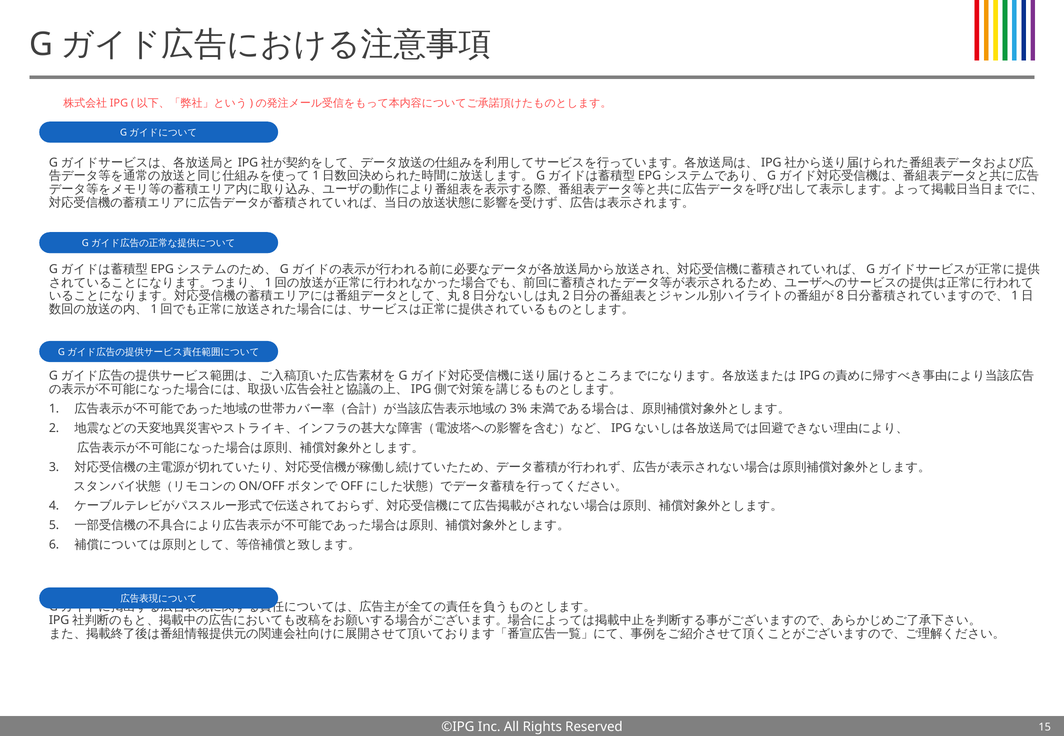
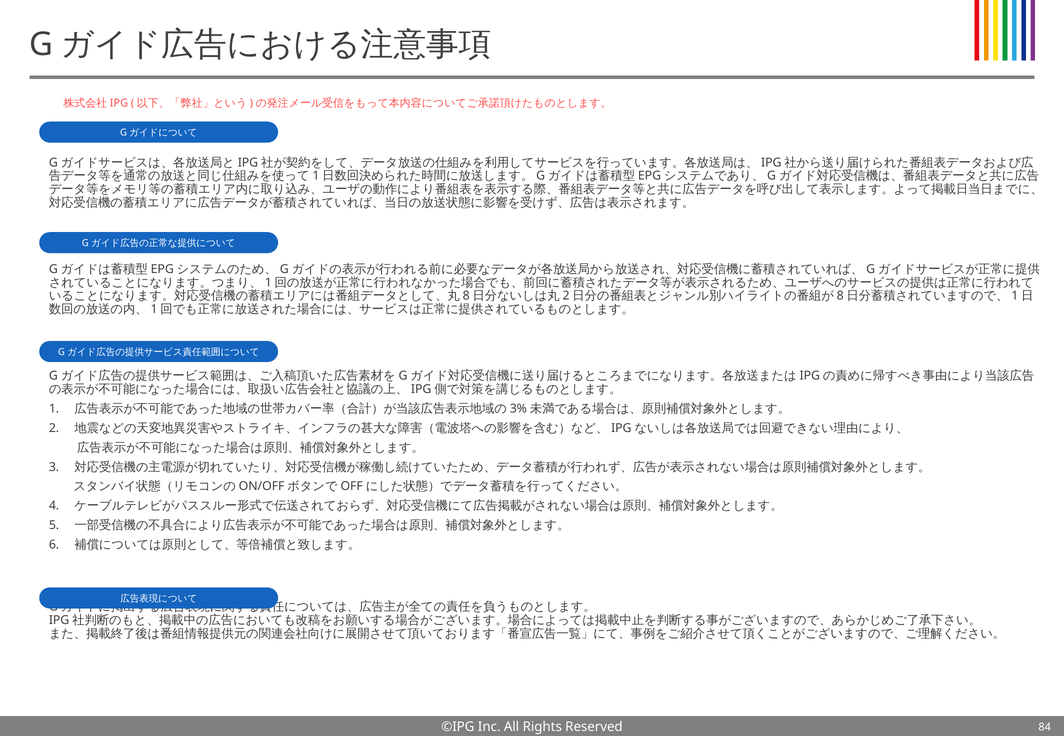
15: 15 -> 84
